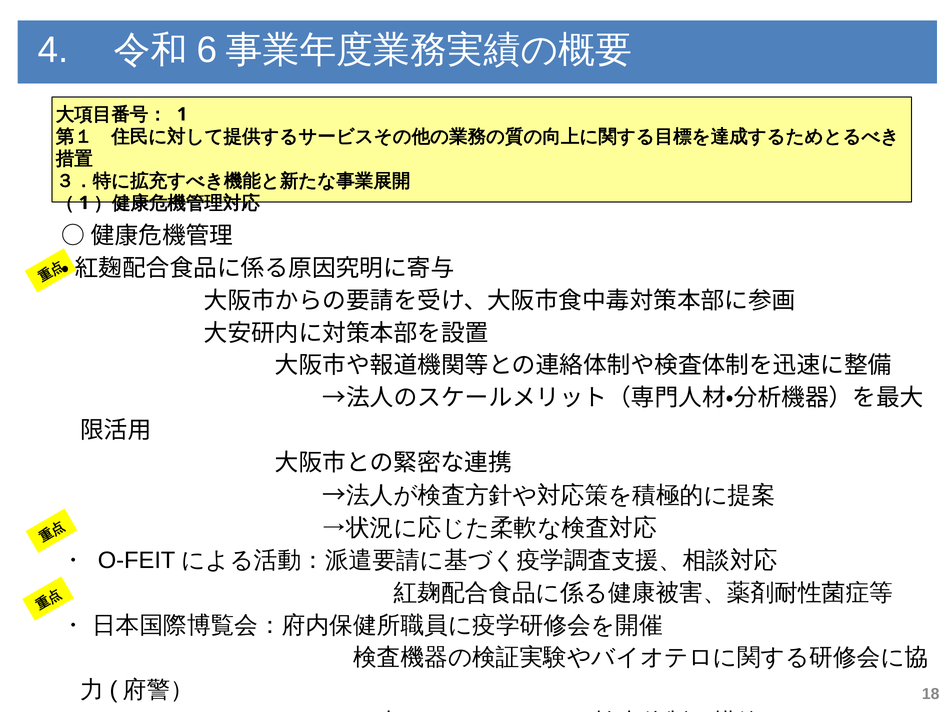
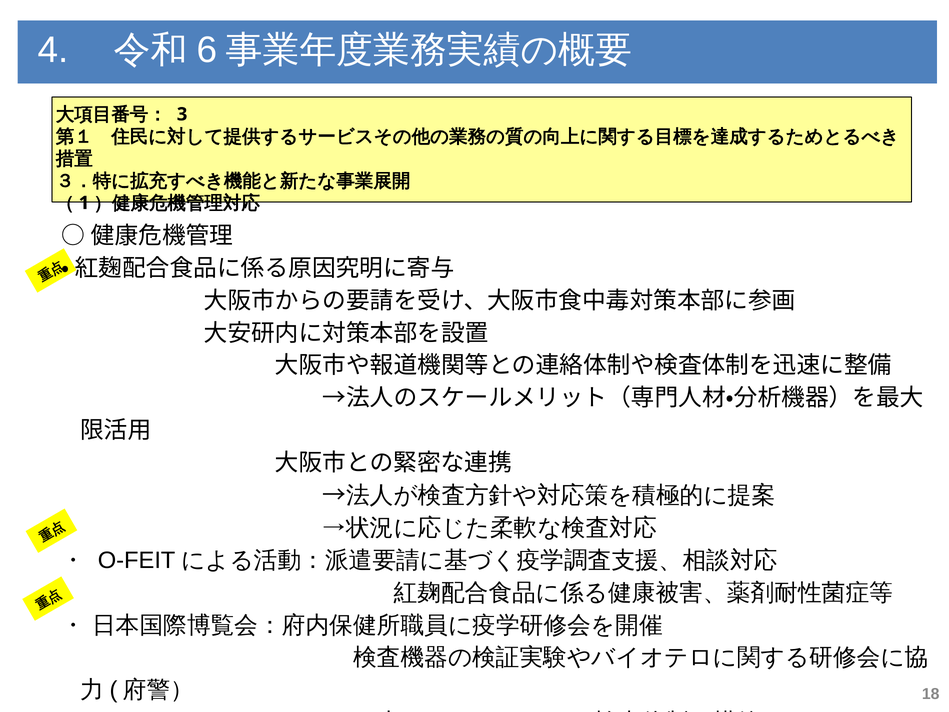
1 at (182, 114): 1 -> 3
